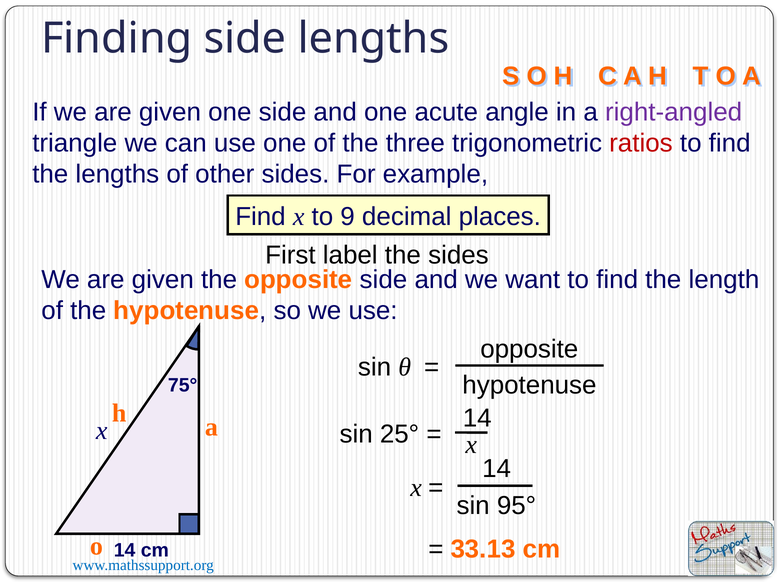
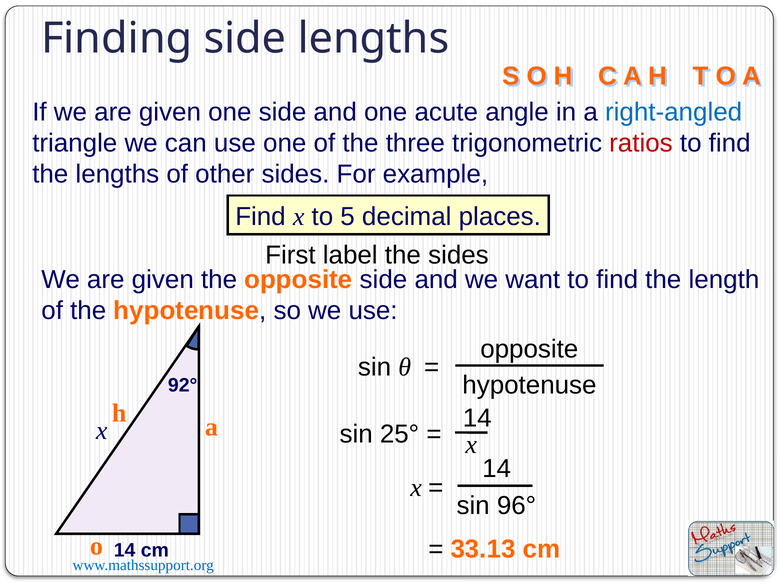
right-angled colour: purple -> blue
9: 9 -> 5
75°: 75° -> 92°
95°: 95° -> 96°
